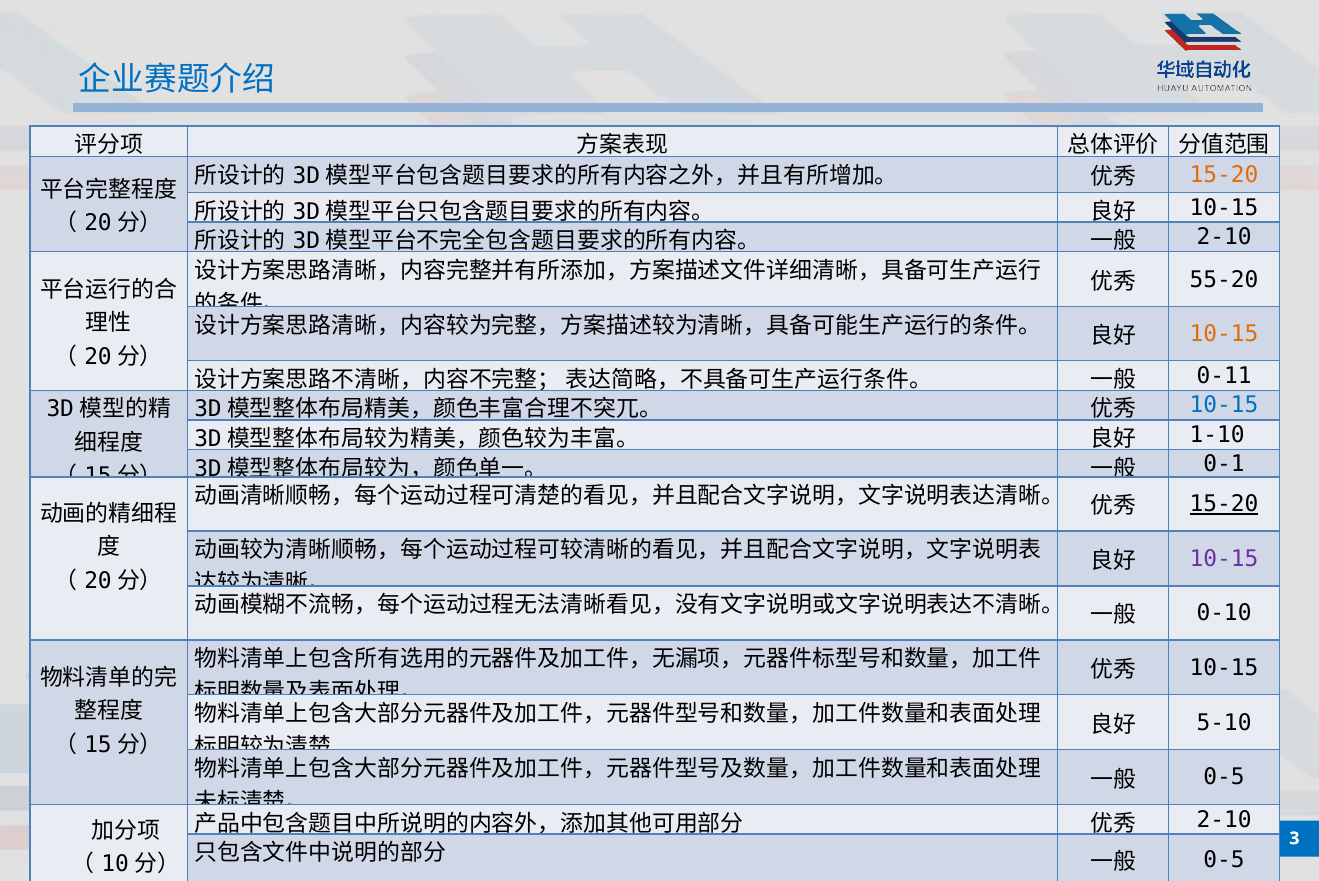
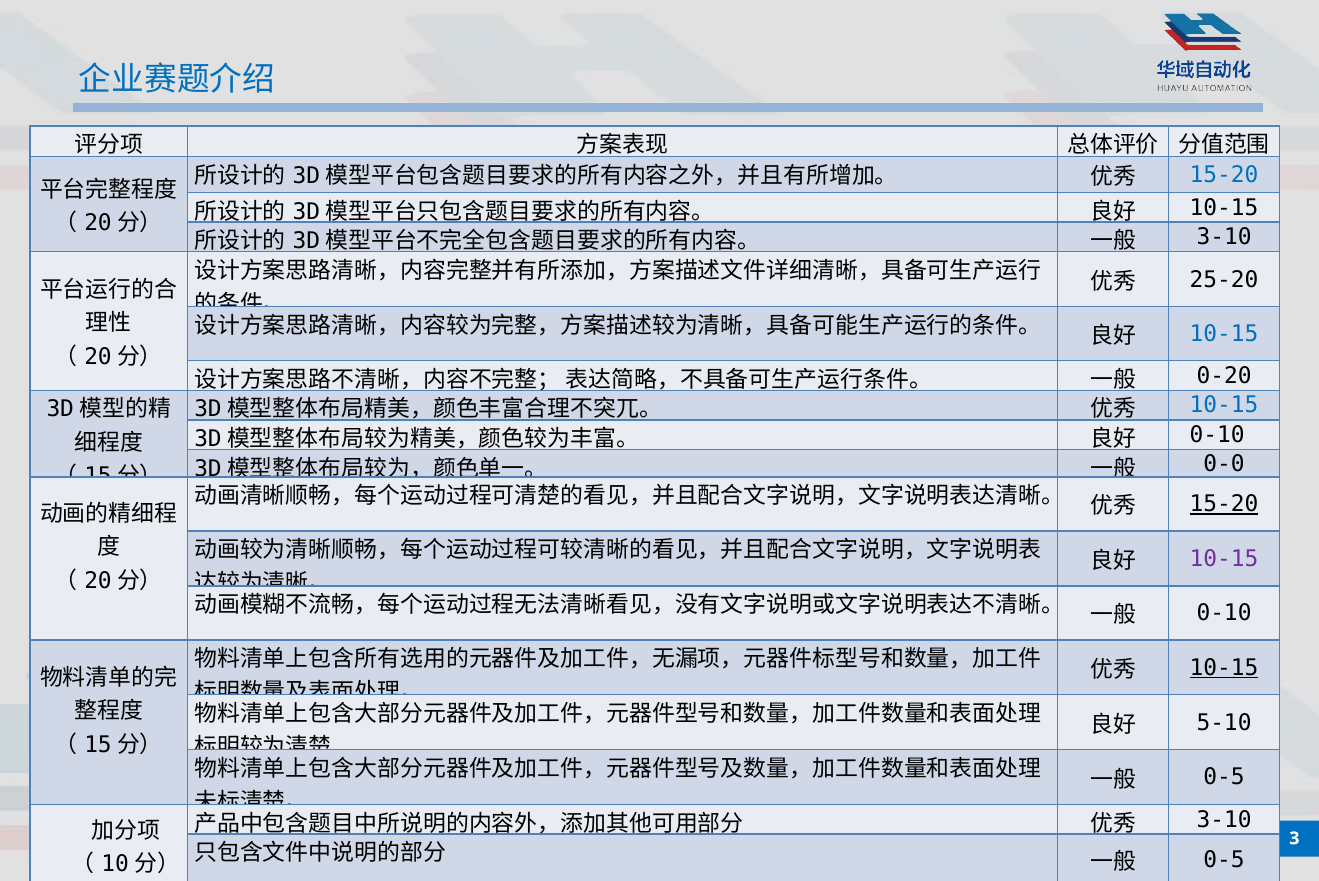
15-20 at (1224, 175) colour: orange -> blue
2-10 at (1224, 237): 2-10 -> 3-10
55-20: 55-20 -> 25-20
10-15 at (1224, 334) colour: orange -> blue
0-11: 0-11 -> 0-20
1-10 at (1217, 435): 1-10 -> 0-10
0-1: 0-1 -> 0-0
10-15 at (1224, 668) underline: none -> present
2-10 at (1224, 820): 2-10 -> 3-10
